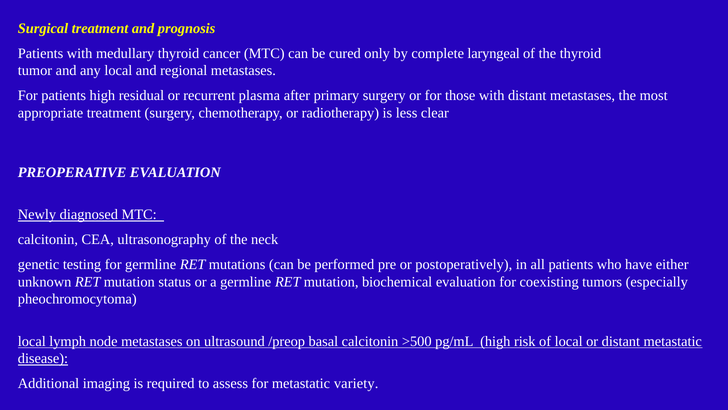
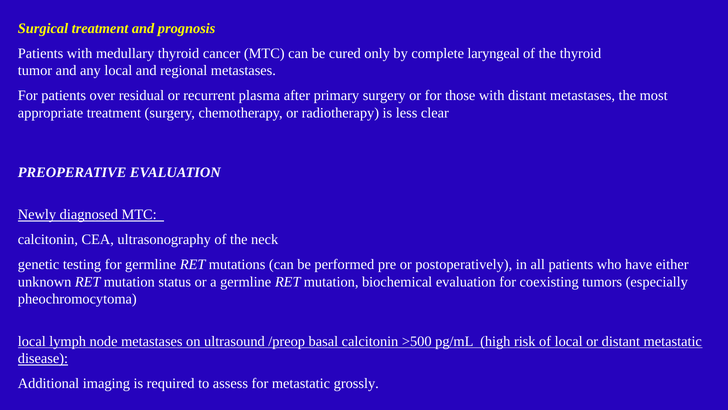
patients high: high -> over
variety: variety -> grossly
